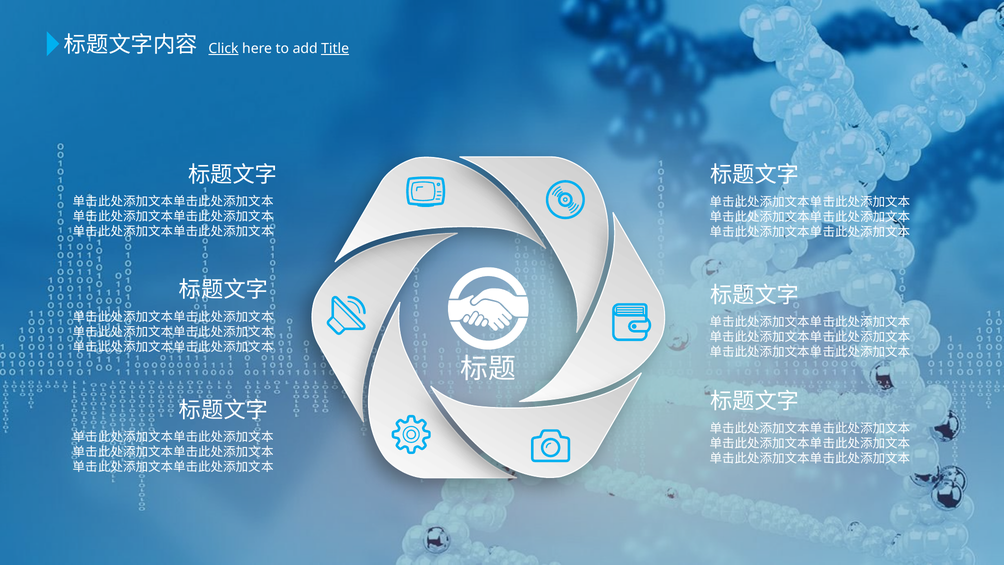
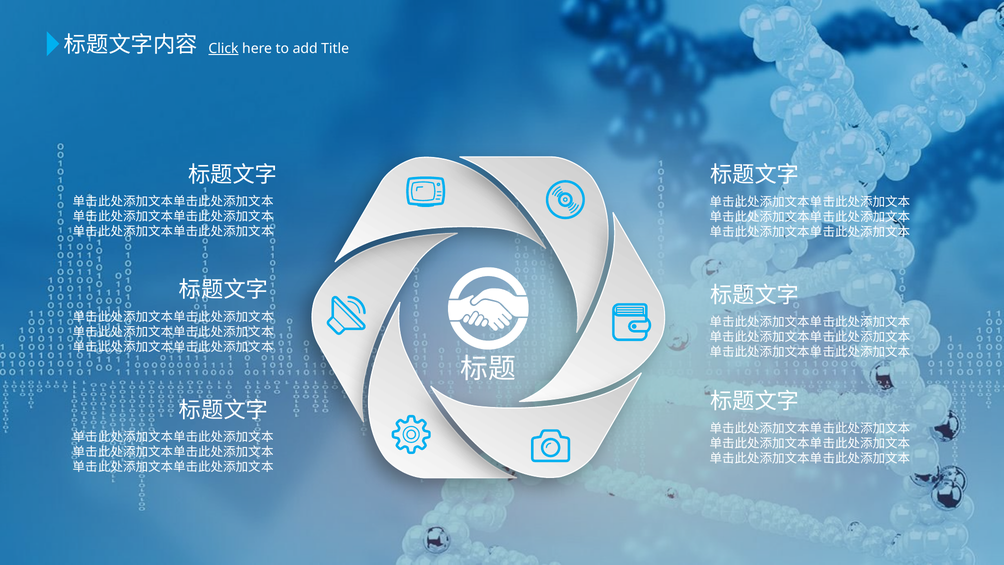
Title underline: present -> none
